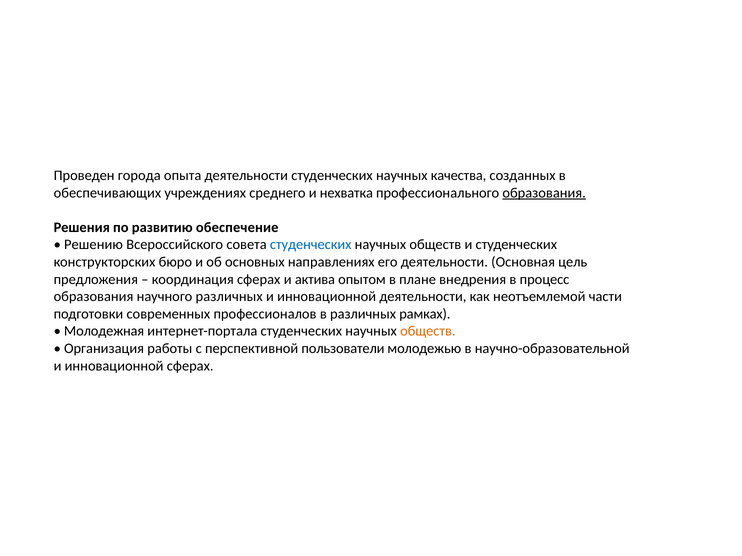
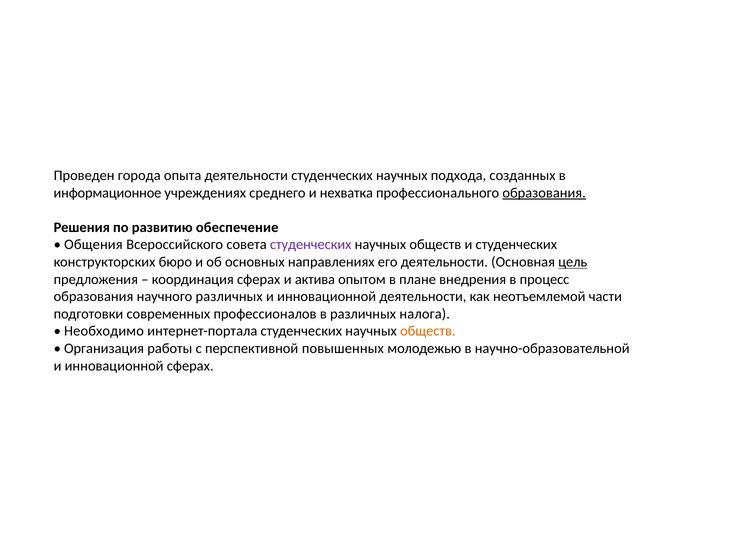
качества: качества -> подхода
обеспечивающих: обеспечивающих -> информационное
Решению: Решению -> Общения
студенческих at (311, 245) colour: blue -> purple
цель underline: none -> present
рамках: рамках -> налога
Молодежная: Молодежная -> Необходимо
пользователи: пользователи -> повышенных
